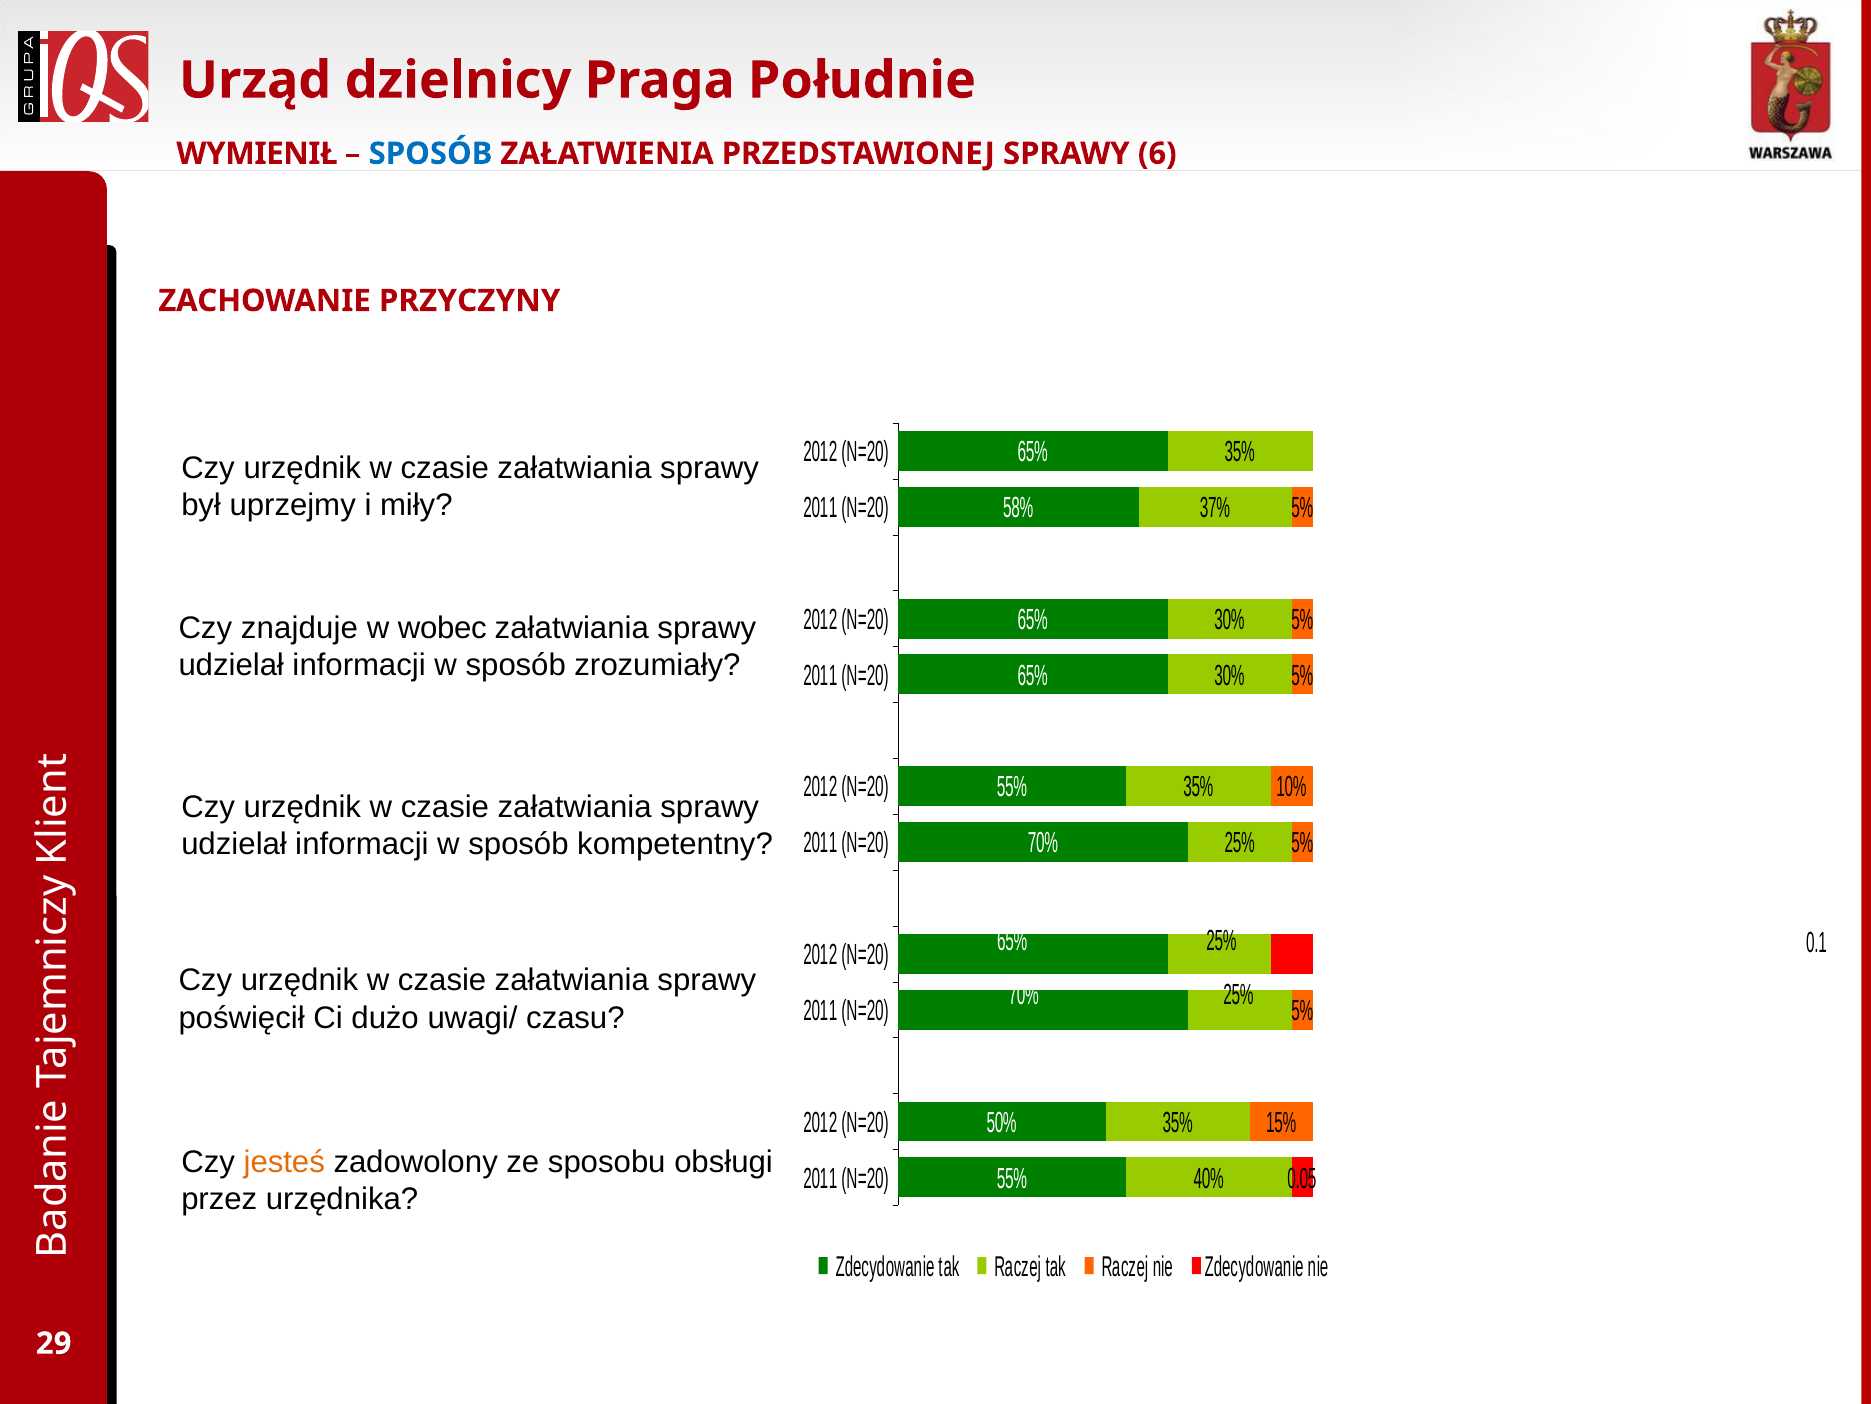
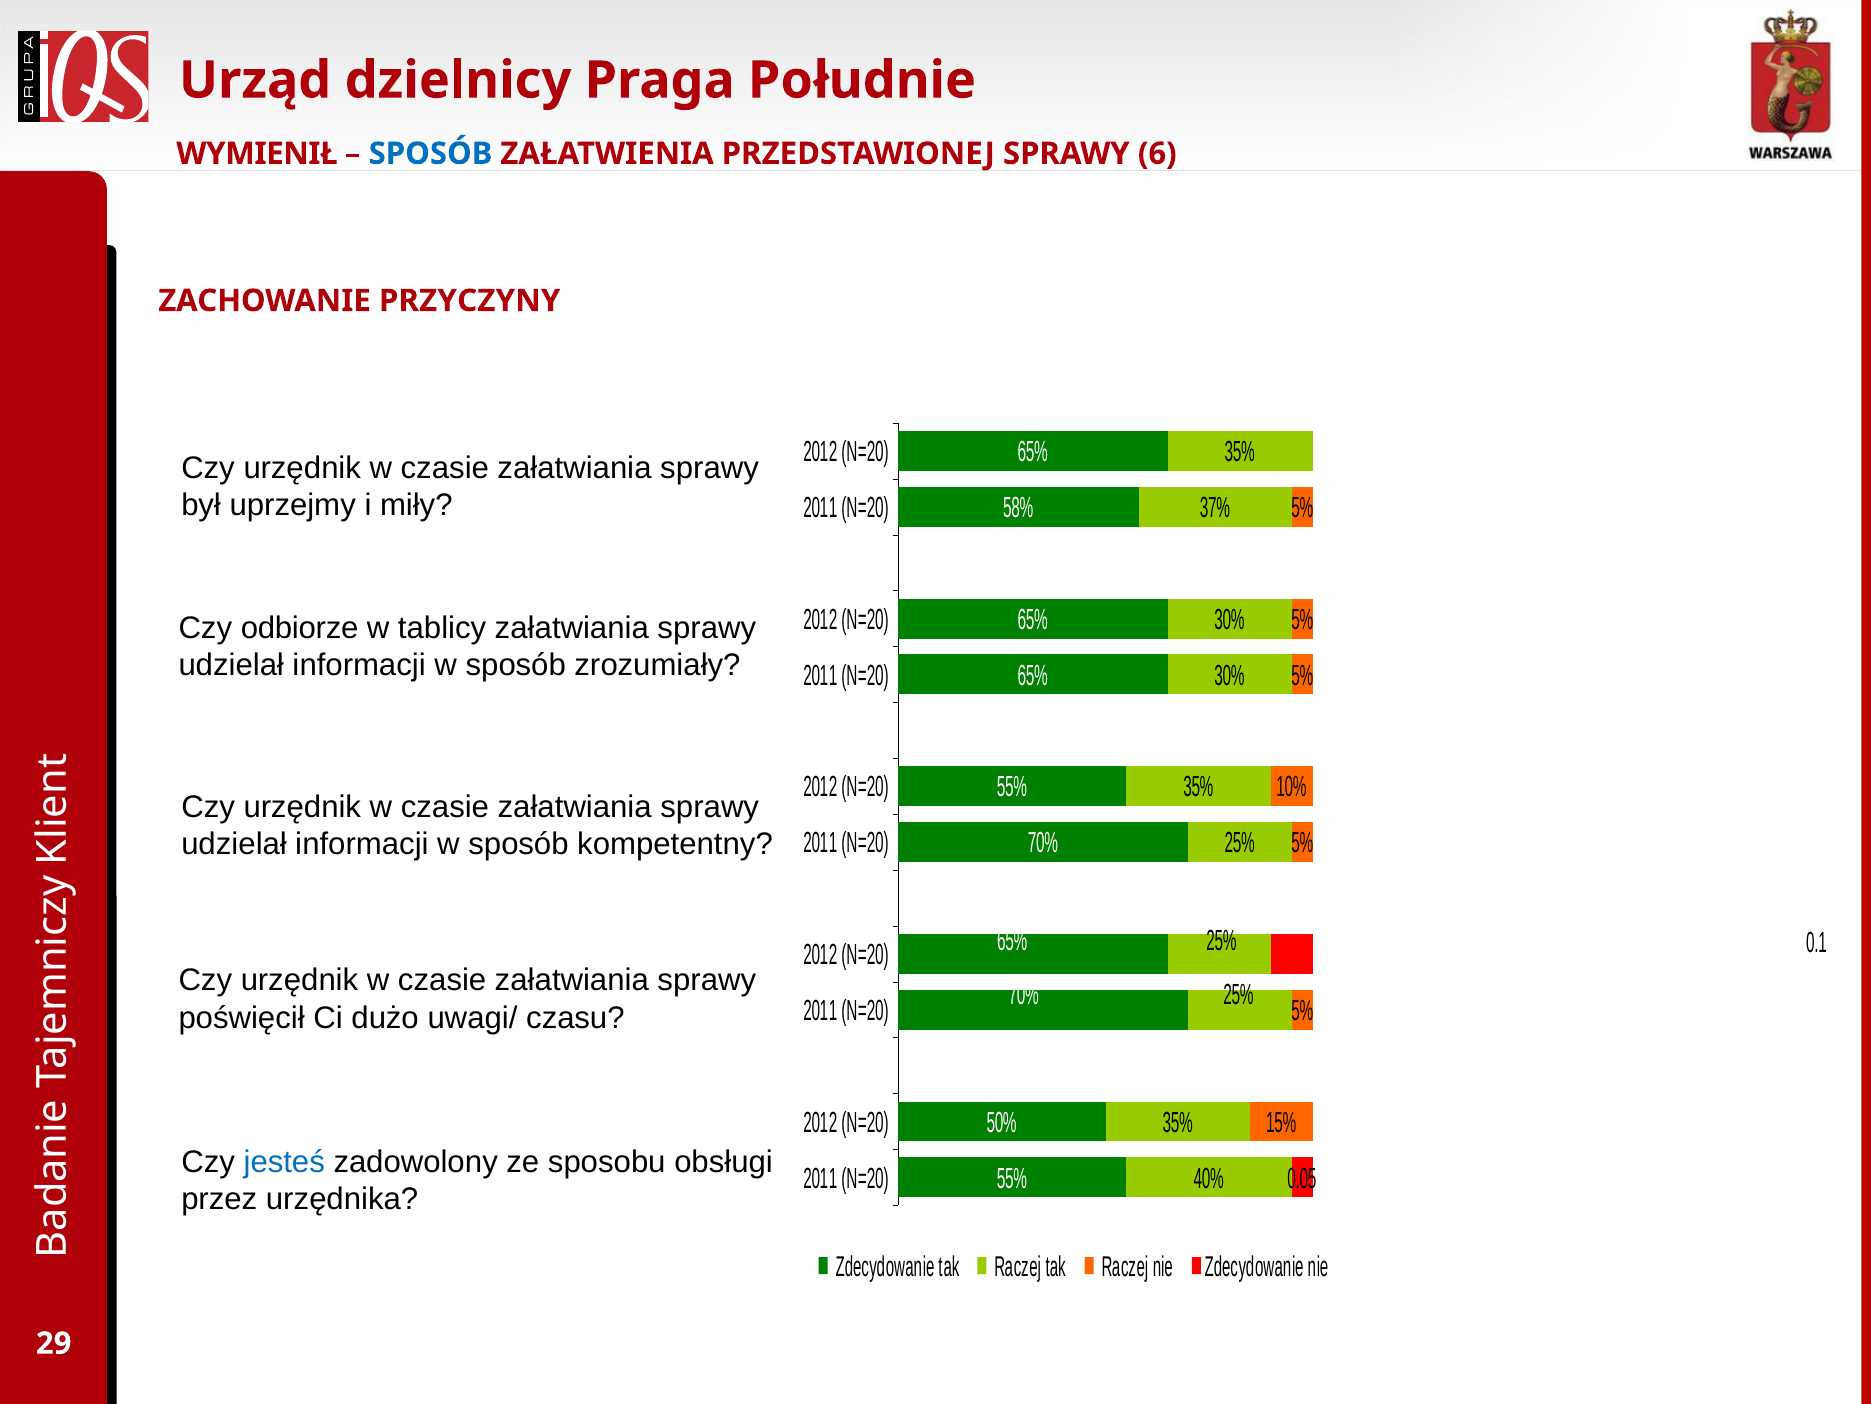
znajduje: znajduje -> odbiorze
wobec: wobec -> tablicy
jesteś colour: orange -> blue
